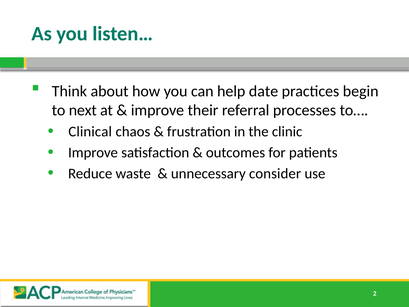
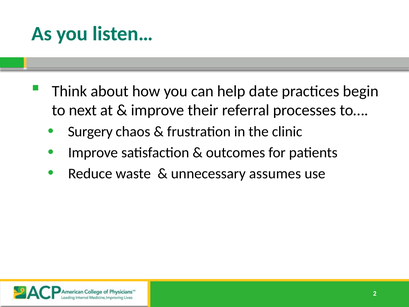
Clinical: Clinical -> Surgery
consider: consider -> assumes
